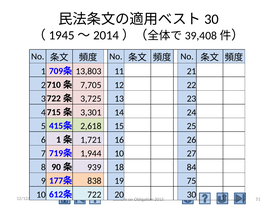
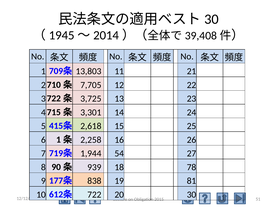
1,721: 1,721 -> 2,258
1,944 10: 10 -> 54
84: 84 -> 78
75: 75 -> 81
